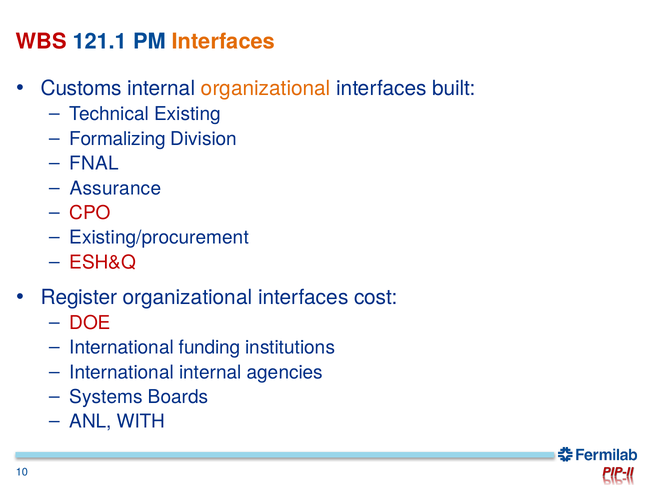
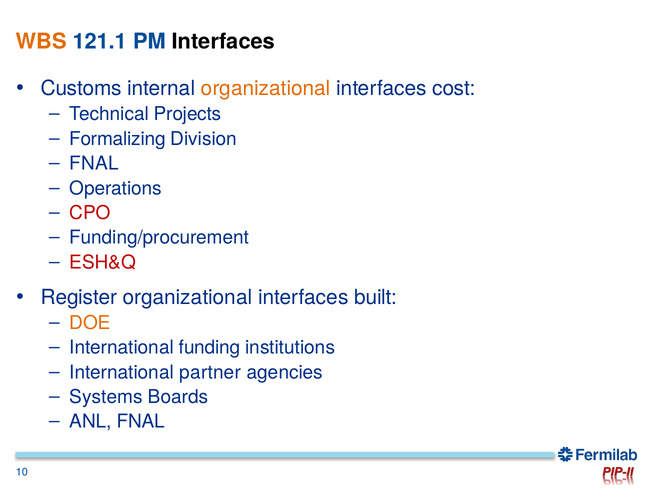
WBS colour: red -> orange
Interfaces at (223, 42) colour: orange -> black
built: built -> cost
Existing: Existing -> Projects
Assurance: Assurance -> Operations
Existing/procurement: Existing/procurement -> Funding/procurement
cost: cost -> built
DOE colour: red -> orange
International internal: internal -> partner
ANL WITH: WITH -> FNAL
